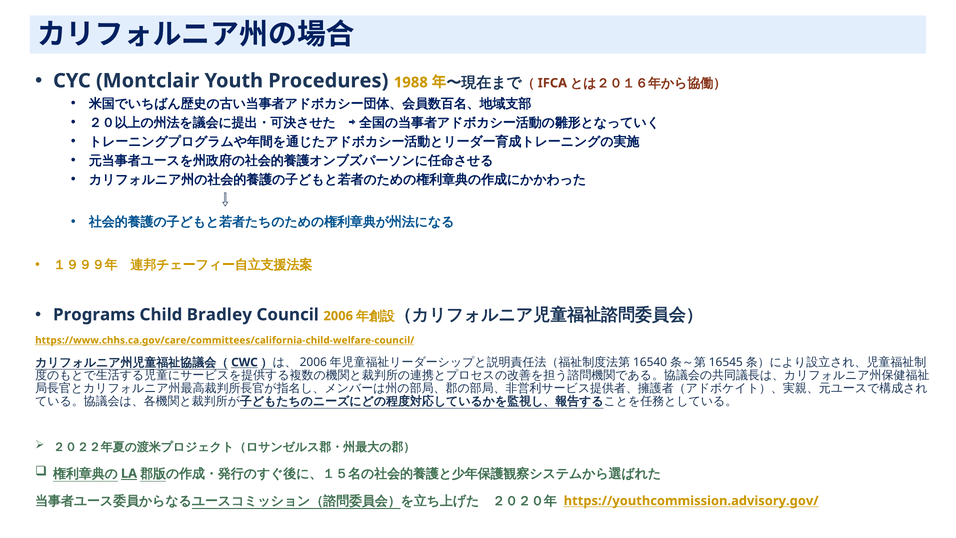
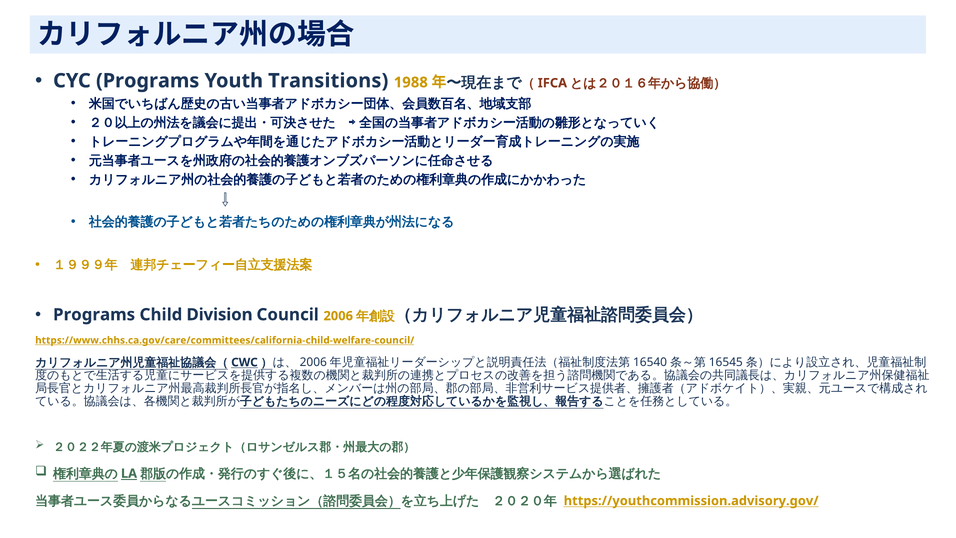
CYC Montclair: Montclair -> Programs
Procedures: Procedures -> Transitions
Bradley: Bradley -> Division
